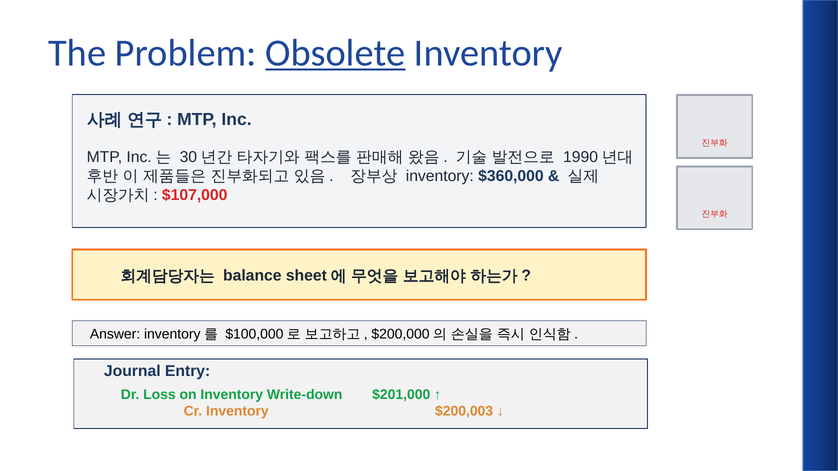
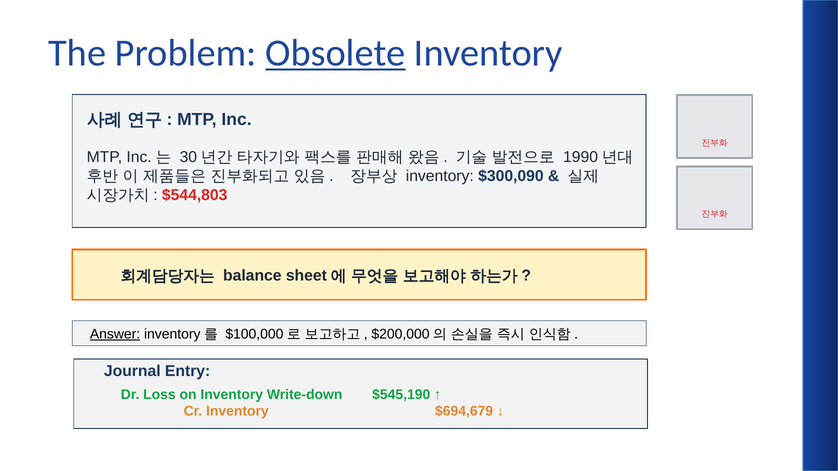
$360,000: $360,000 -> $300,090
$107,000: $107,000 -> $544,803
Answer underline: none -> present
$201,000: $201,000 -> $545,190
$200,003: $200,003 -> $694,679
